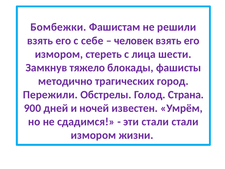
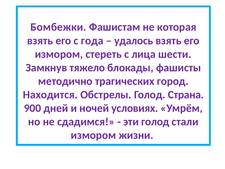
решили: решили -> которая
себе: себе -> года
человек: человек -> удалось
Пережили: Пережили -> Находится
известен: известен -> условиях
эти стали: стали -> голод
